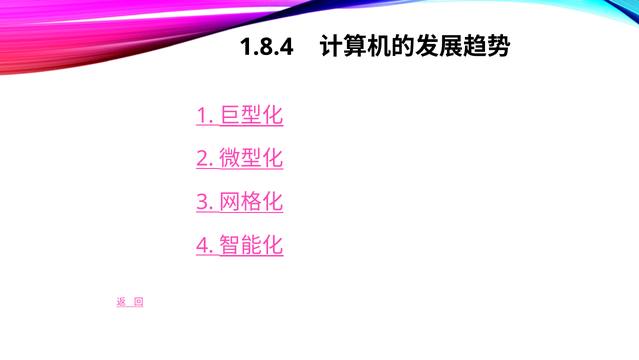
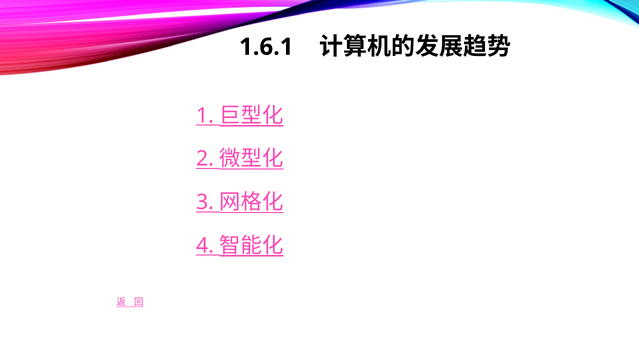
1.8.4: 1.8.4 -> 1.6.1
